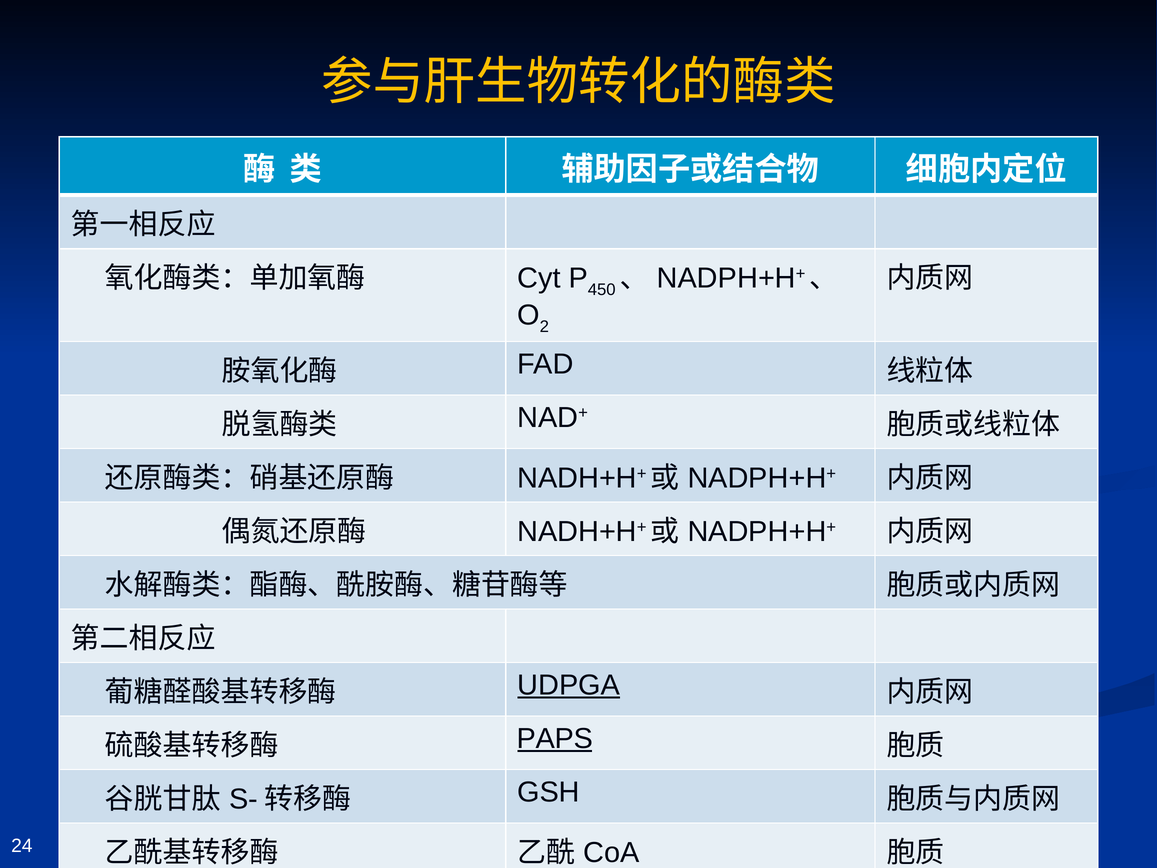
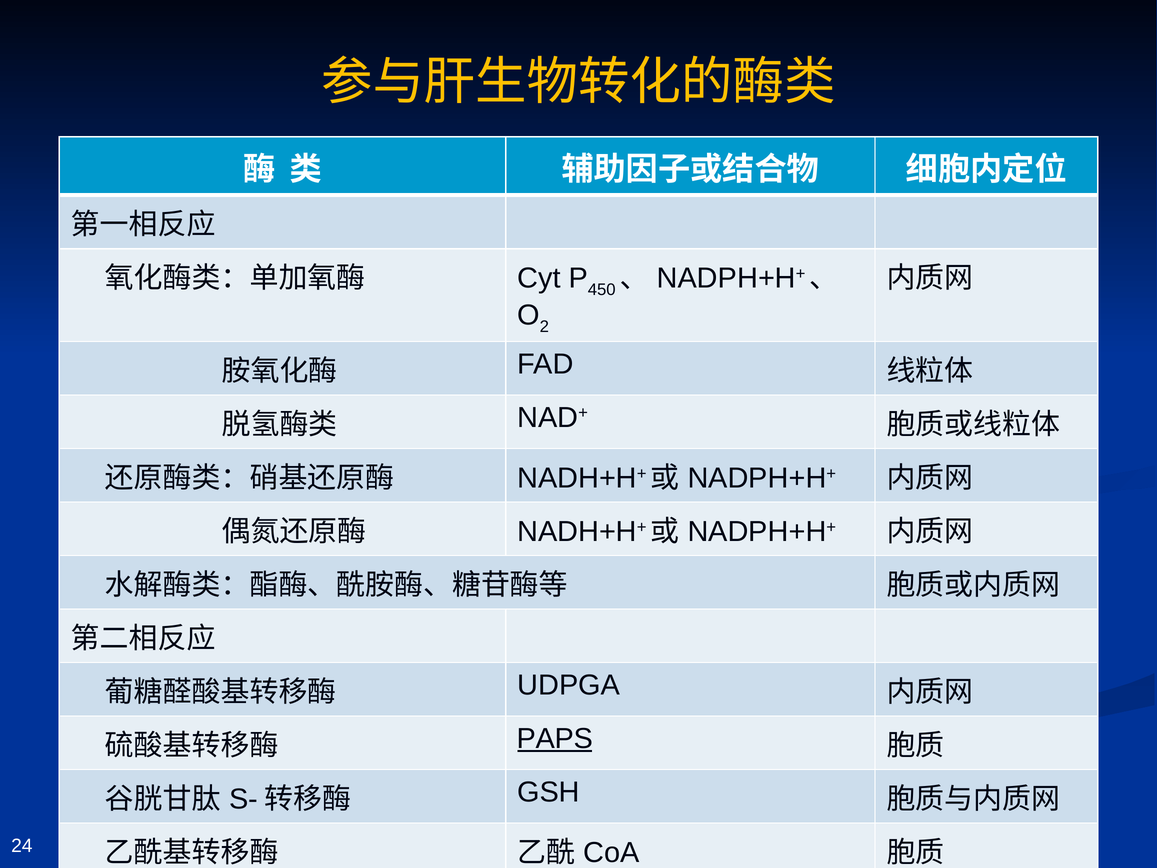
UDPGA underline: present -> none
